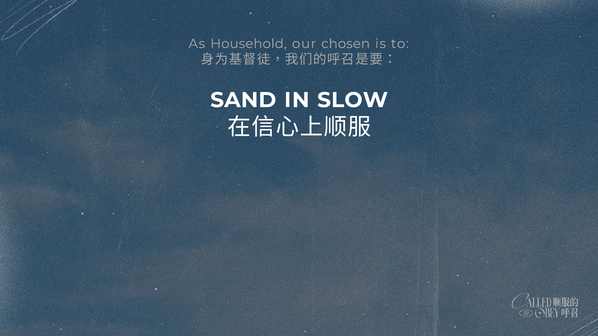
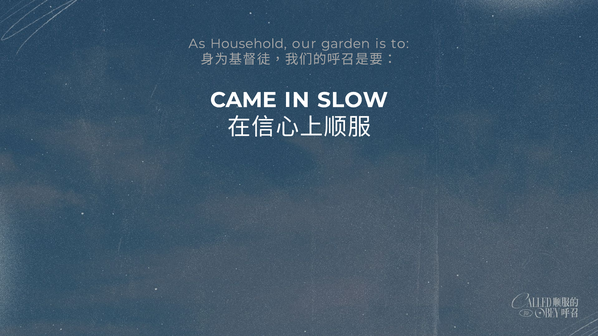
chosen: chosen -> garden
SAND: SAND -> CAME
